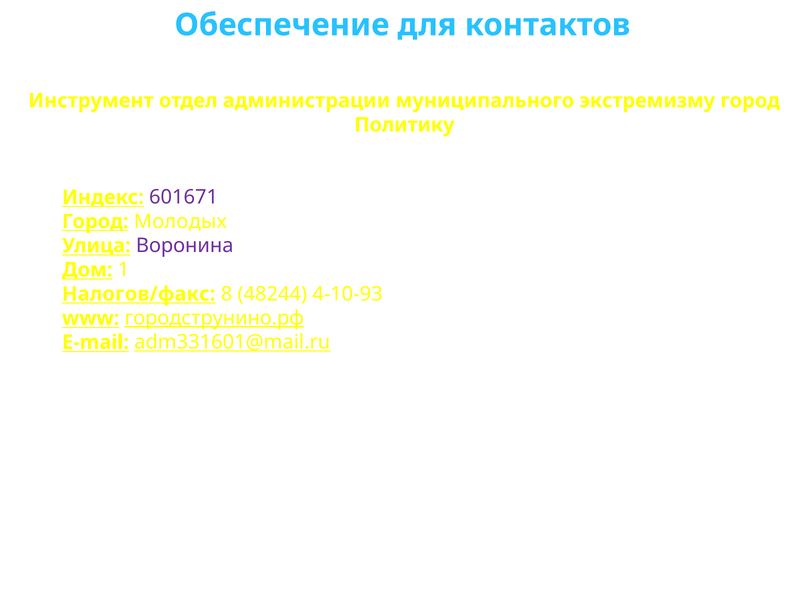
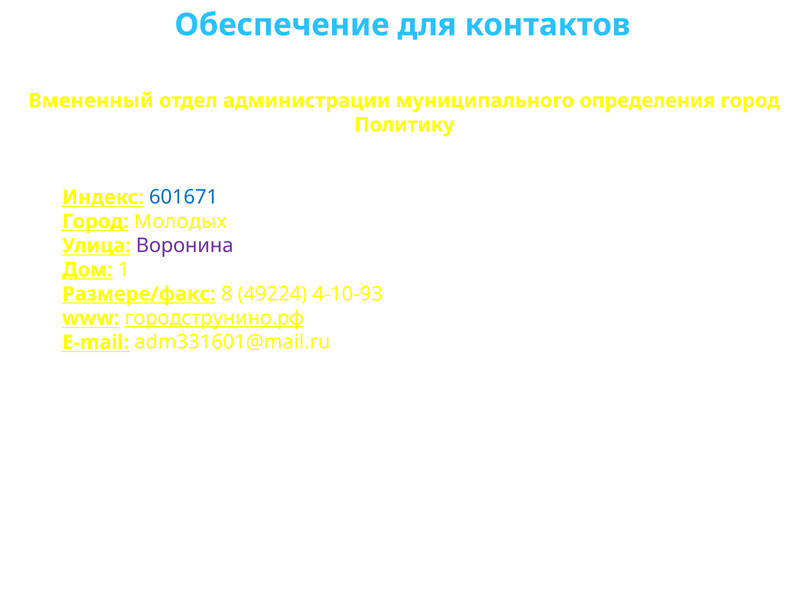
Инструмент: Инструмент -> Вмененный
экстремизму: экстремизму -> определения
601671 colour: purple -> blue
Налогов/факс: Налогов/факс -> Размере/факс
48244: 48244 -> 49224
adm331601@mail.ru underline: present -> none
